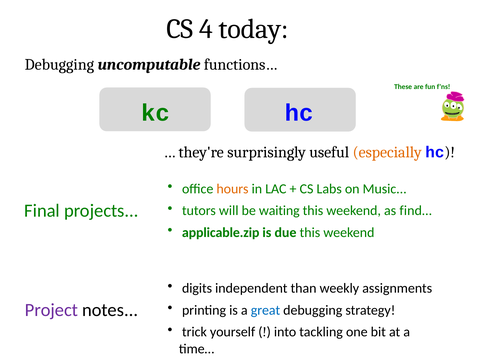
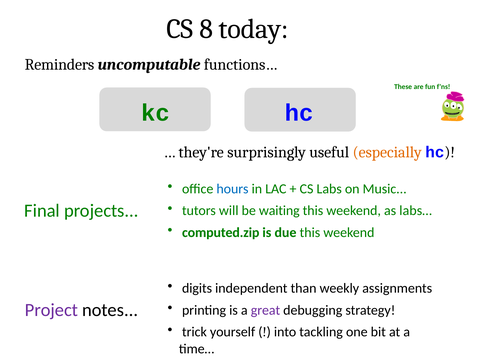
4: 4 -> 8
Debugging at (59, 65): Debugging -> Reminders
hours colour: orange -> blue
find…: find… -> labs…
applicable.zip: applicable.zip -> computed.zip
great colour: blue -> purple
